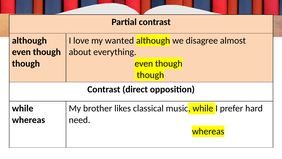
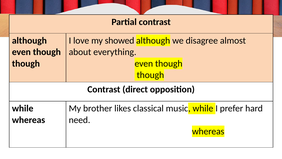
wanted: wanted -> showed
